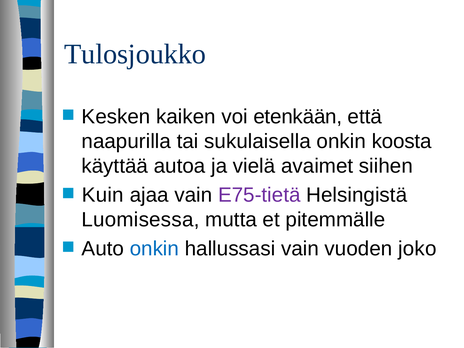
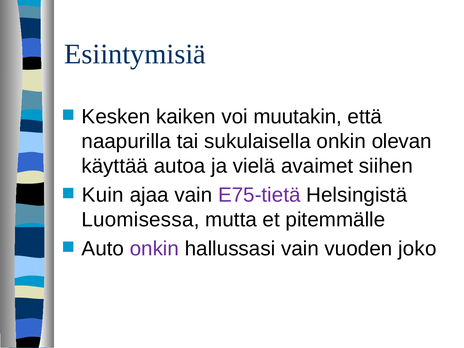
Tulosjoukko: Tulosjoukko -> Esiintymisiä
etenkään: etenkään -> muutakin
koosta: koosta -> olevan
onkin at (154, 249) colour: blue -> purple
